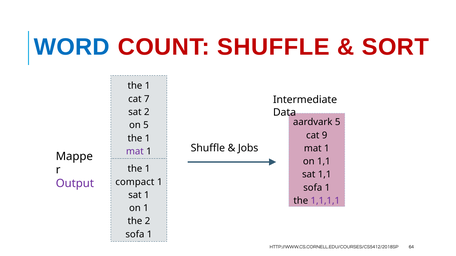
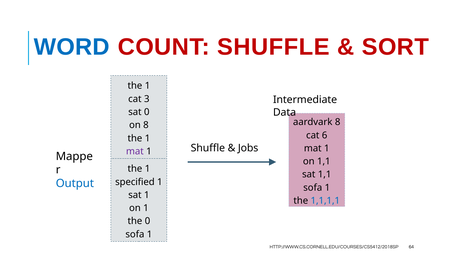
7: 7 -> 3
sat 2: 2 -> 0
aardvark 5: 5 -> 8
on 5: 5 -> 8
9: 9 -> 6
compact: compact -> specified
Output colour: purple -> blue
1,1,1,1 colour: purple -> blue
the 2: 2 -> 0
